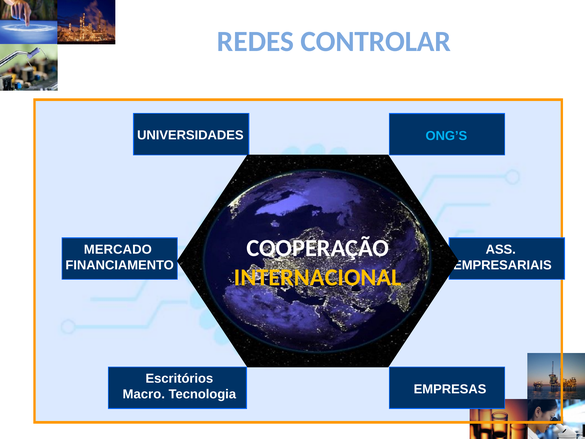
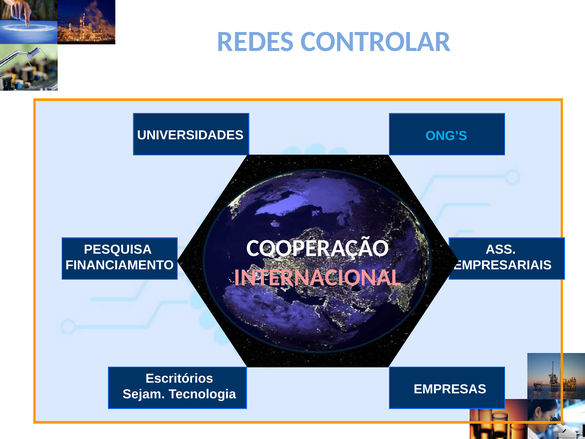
MERCADO: MERCADO -> PESQUISA
INTERNACIONAL colour: yellow -> pink
Macro: Macro -> Sejam
